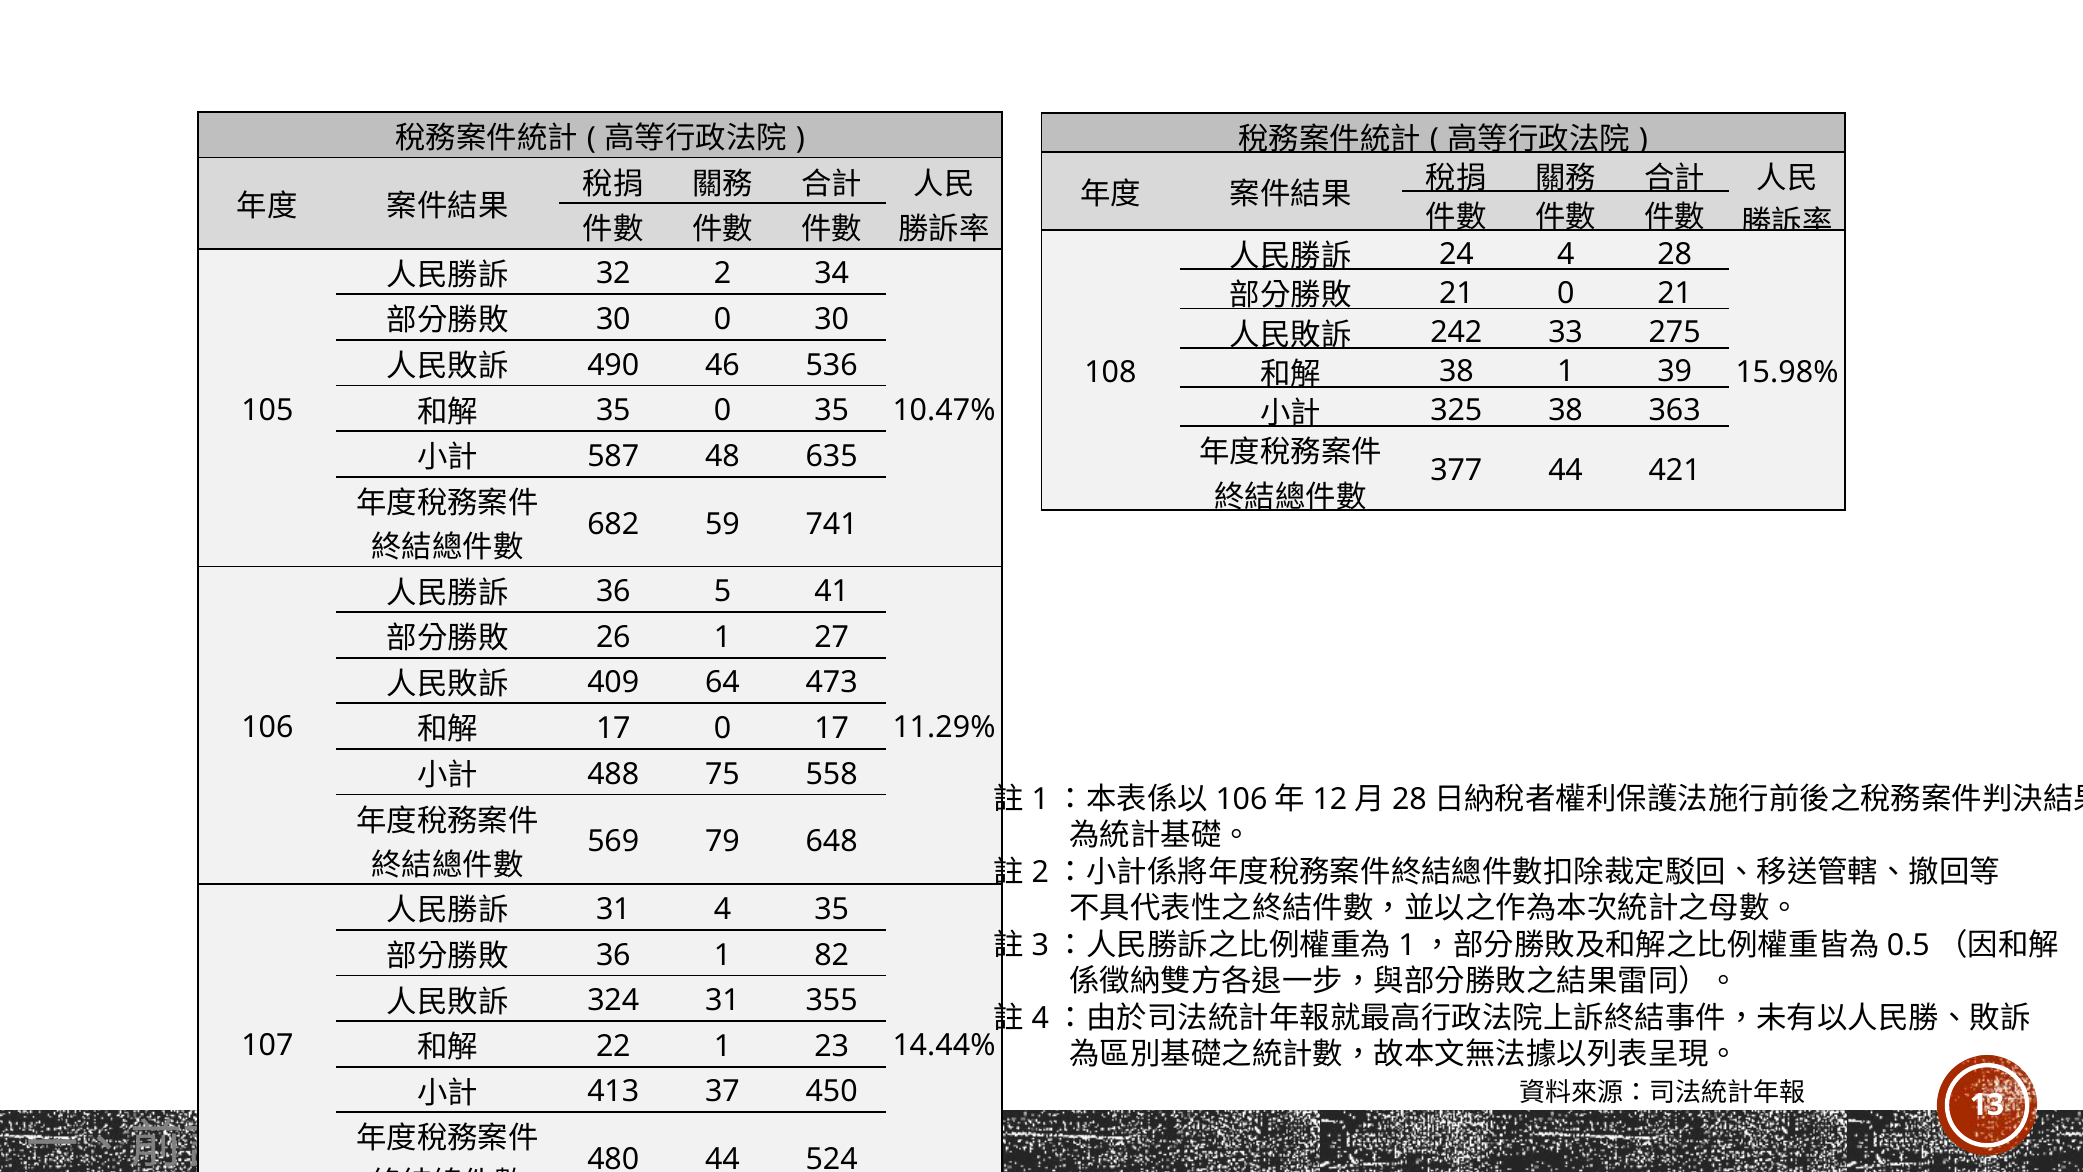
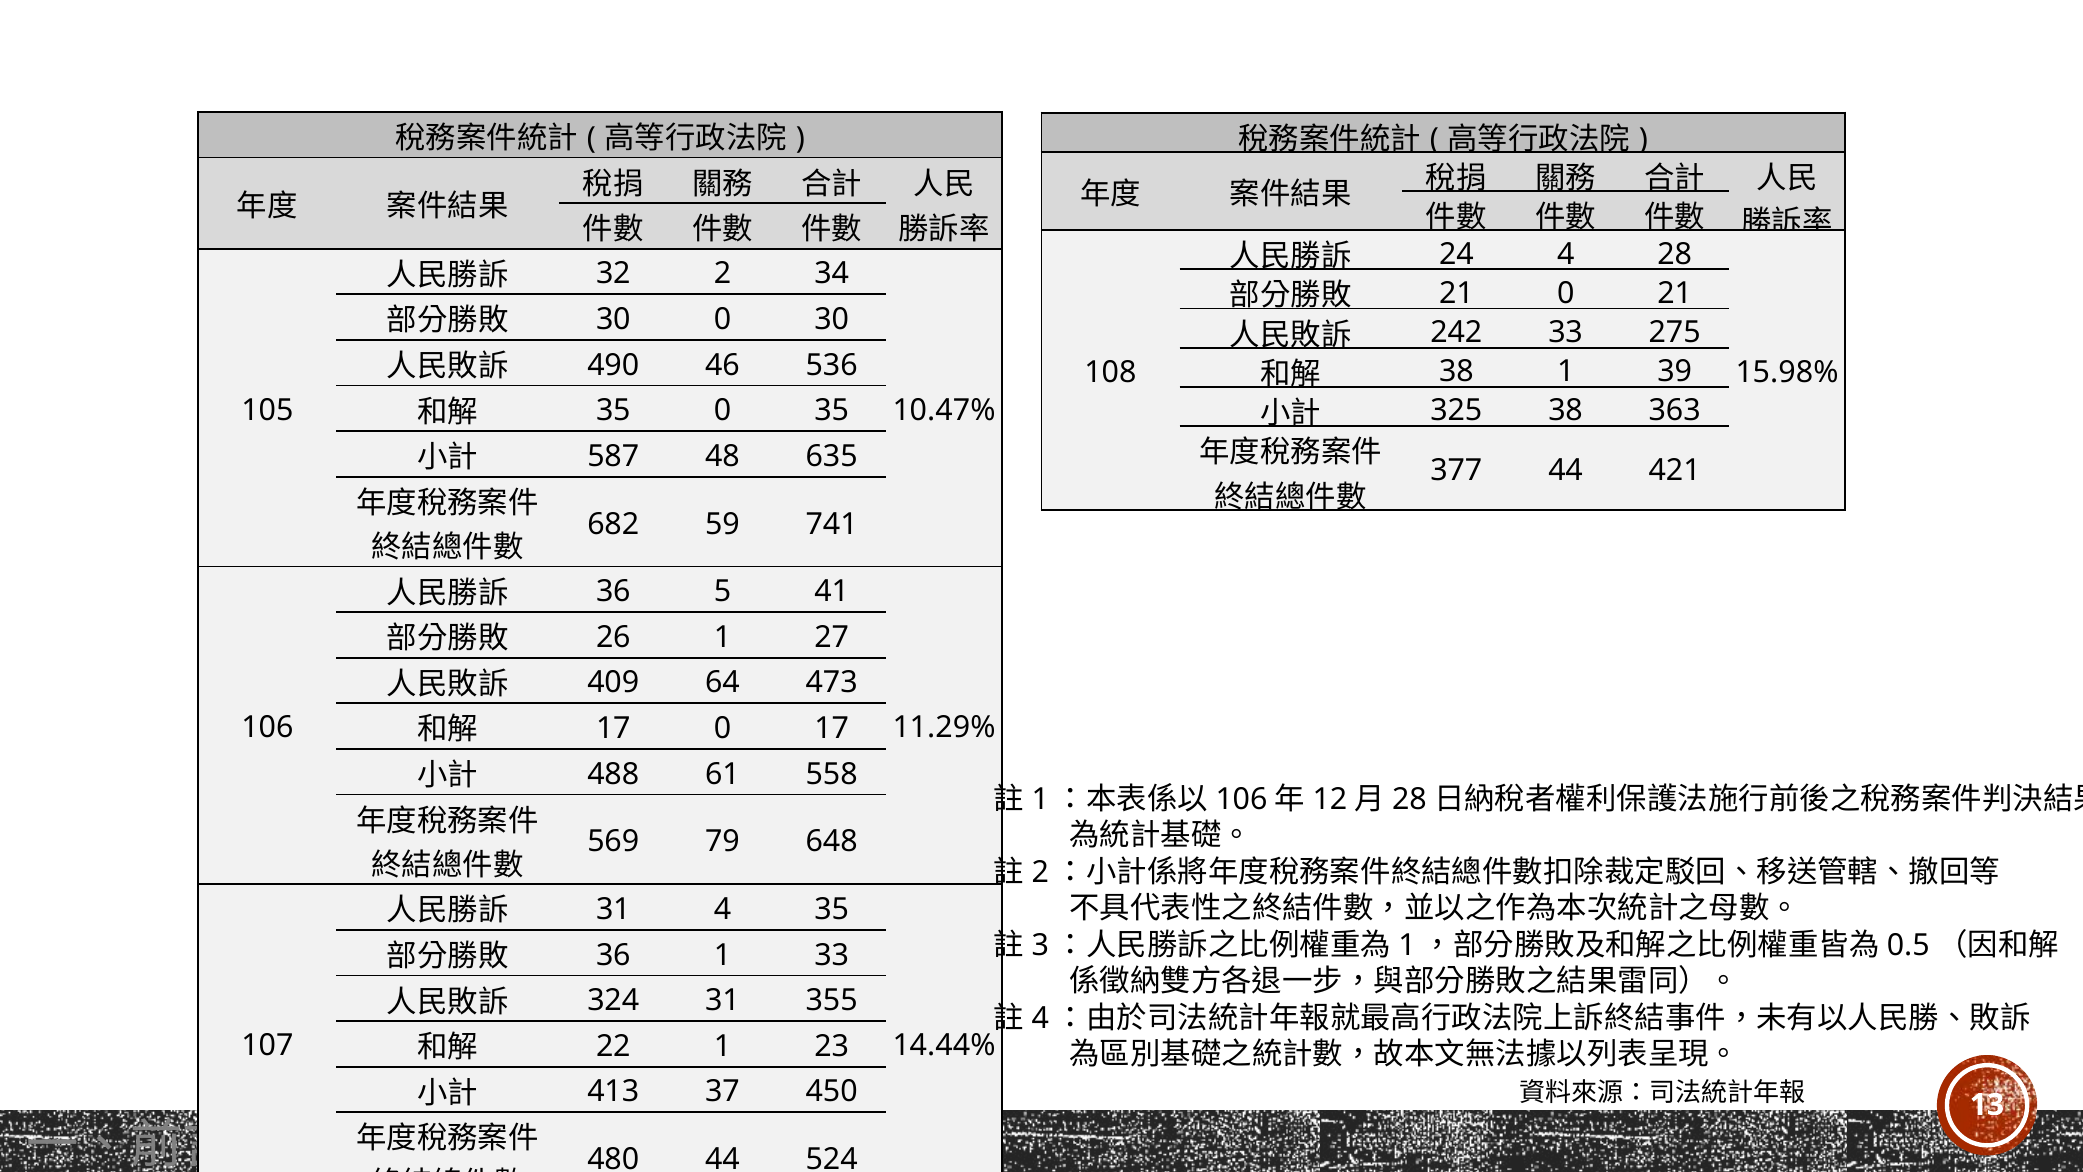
75: 75 -> 61
1 82: 82 -> 33
